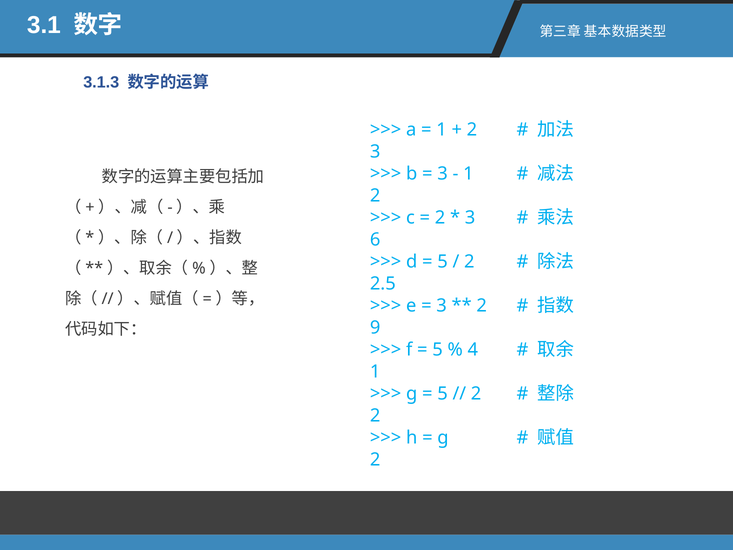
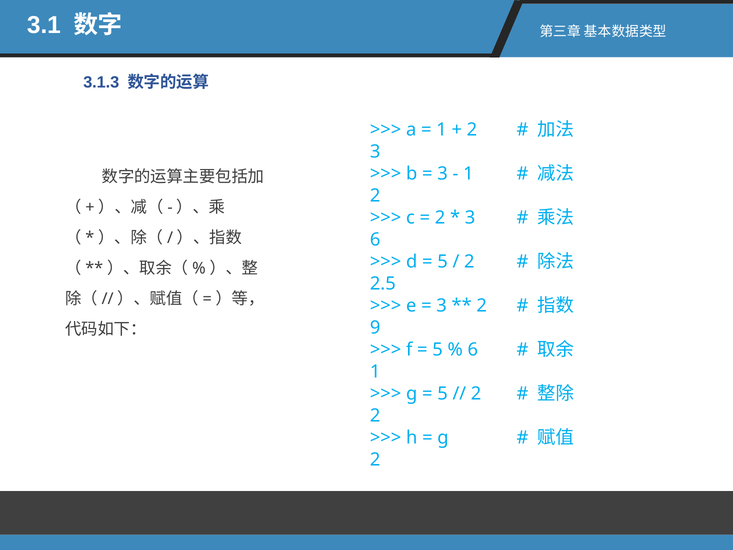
4 at (473, 350): 4 -> 6
